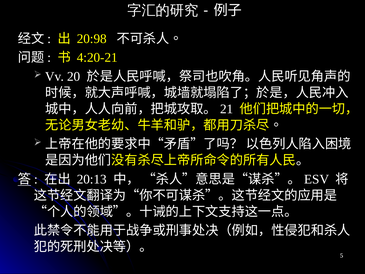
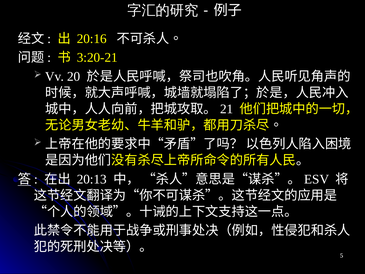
20:98: 20:98 -> 20:16
4:20-21: 4:20-21 -> 3:20-21
